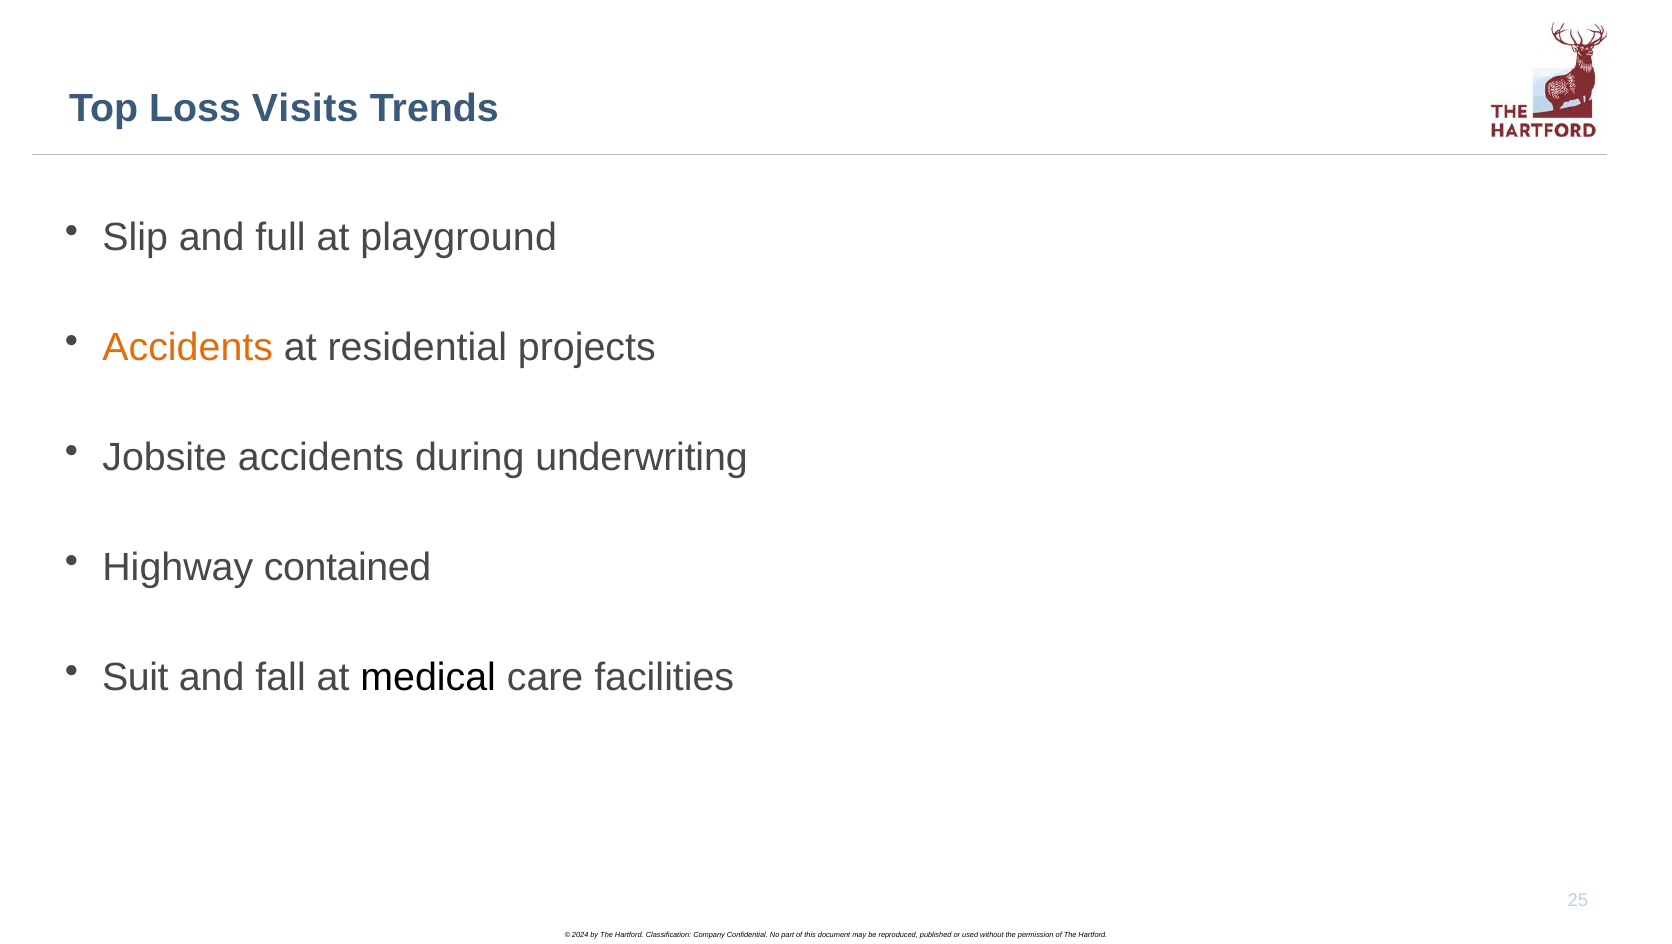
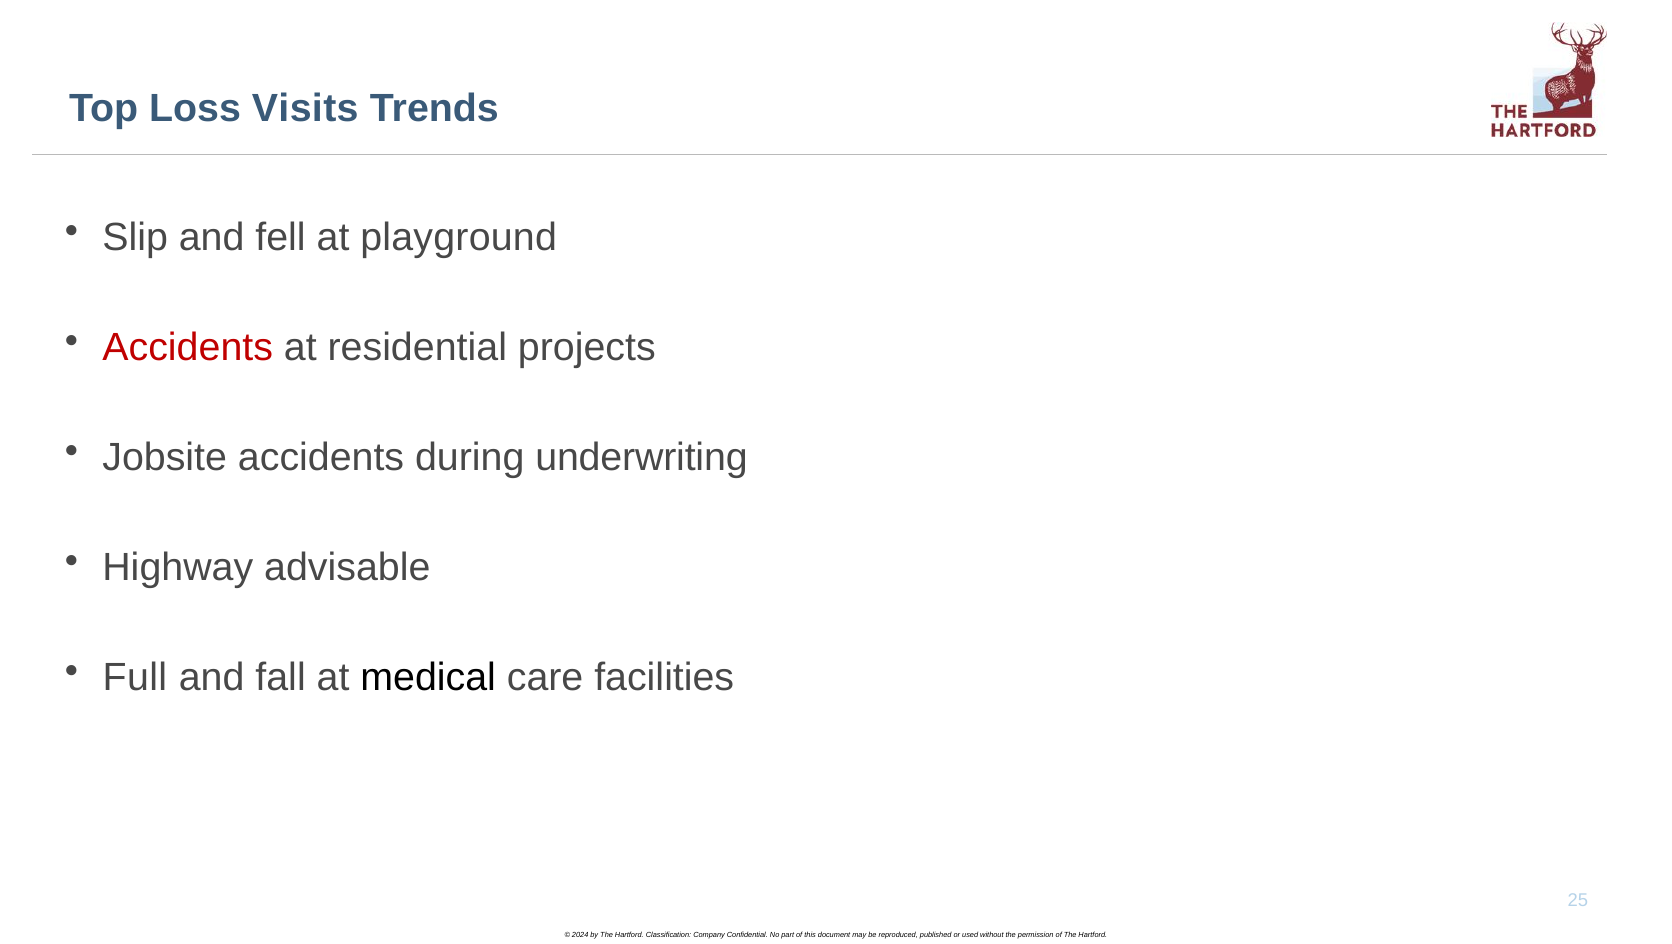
full: full -> fell
Accidents at (188, 348) colour: orange -> red
contained: contained -> advisable
Suit: Suit -> Full
